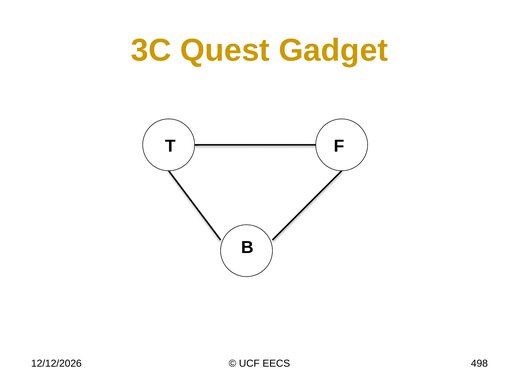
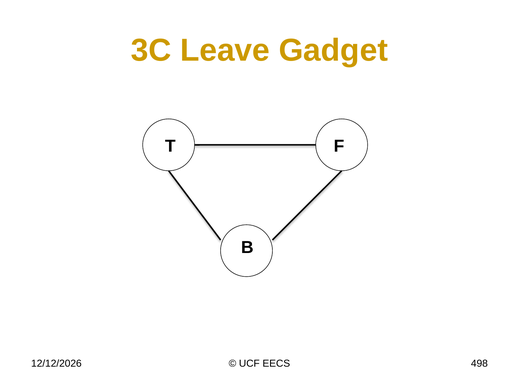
Quest: Quest -> Leave
